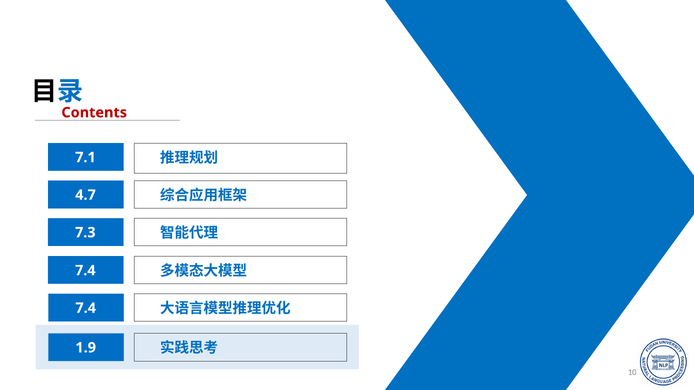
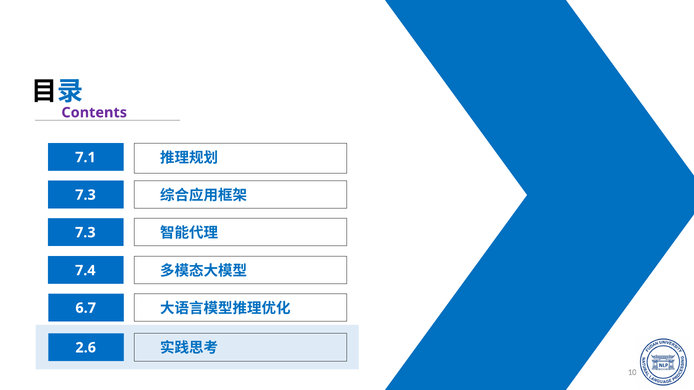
Contents colour: red -> purple
4.7 at (86, 195): 4.7 -> 7.3
7.4 at (86, 308): 7.4 -> 6.7
1.9: 1.9 -> 2.6
